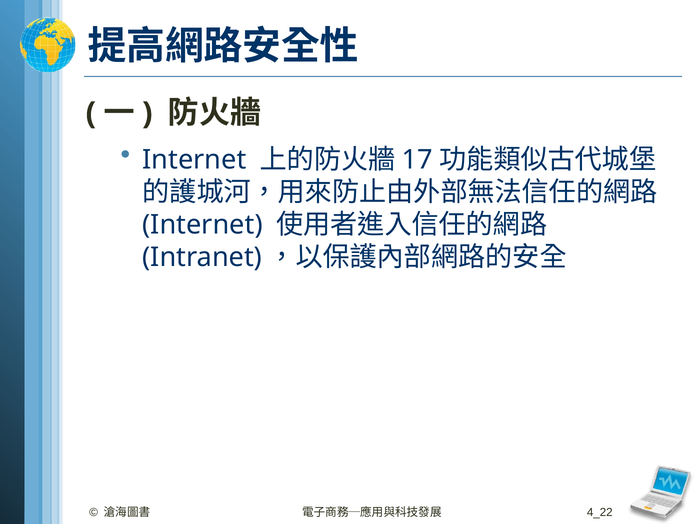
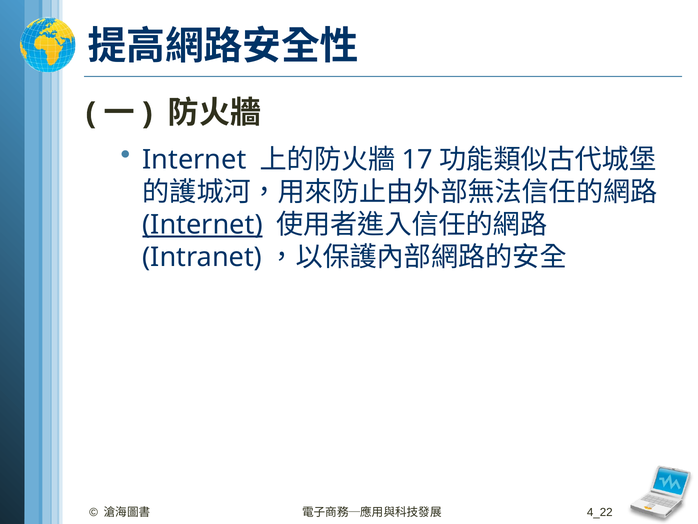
Internet at (202, 225) underline: none -> present
